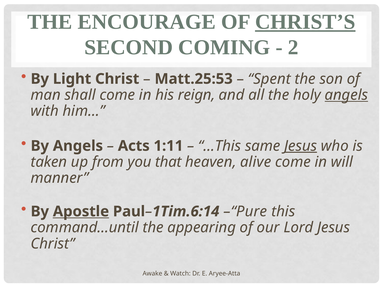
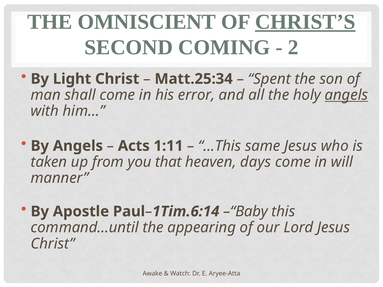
ENCOURAGE: ENCOURAGE -> OMNISCIENT
Matt.25:53: Matt.25:53 -> Matt.25:34
reign: reign -> error
Jesus at (301, 146) underline: present -> none
alive: alive -> days
Apostle underline: present -> none
–“Pure: –“Pure -> –“Baby
